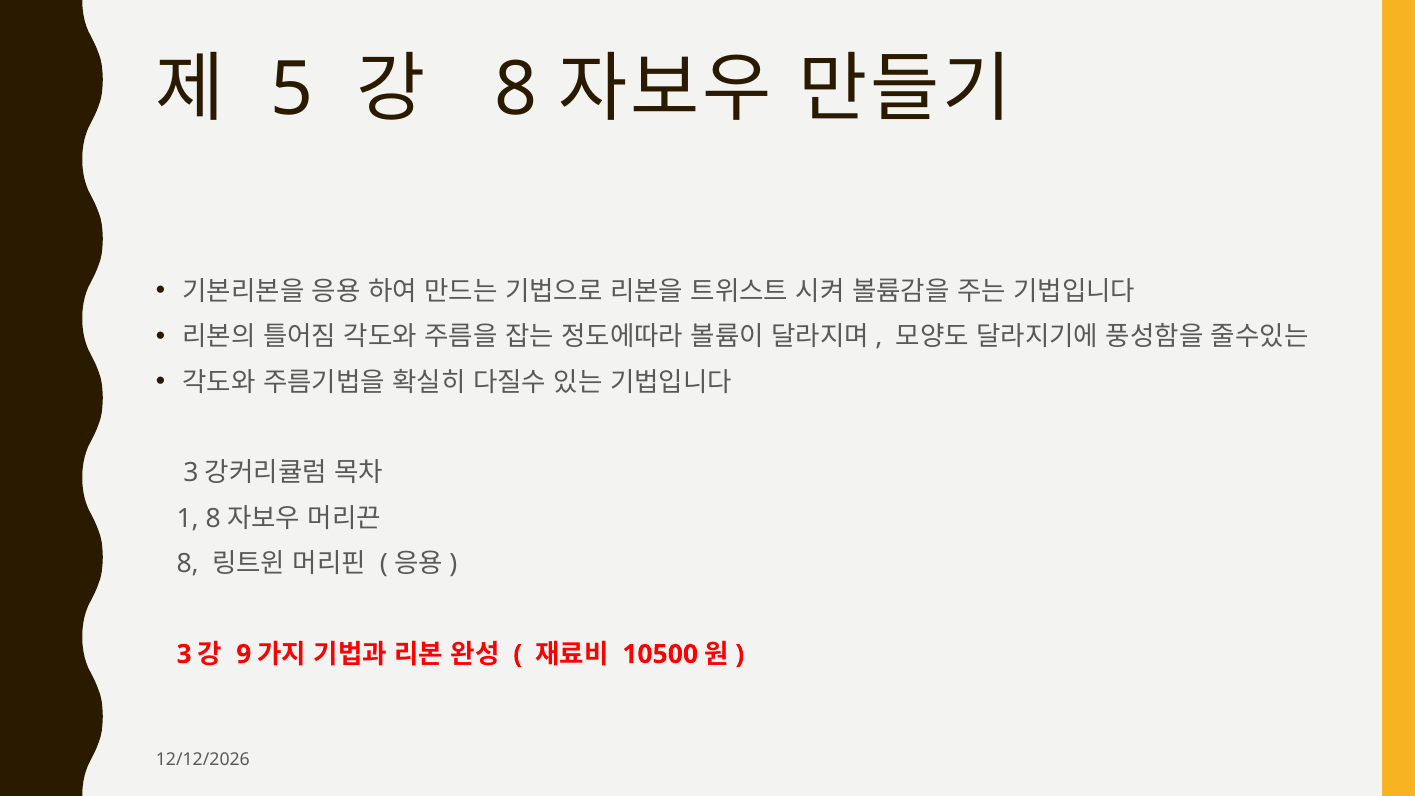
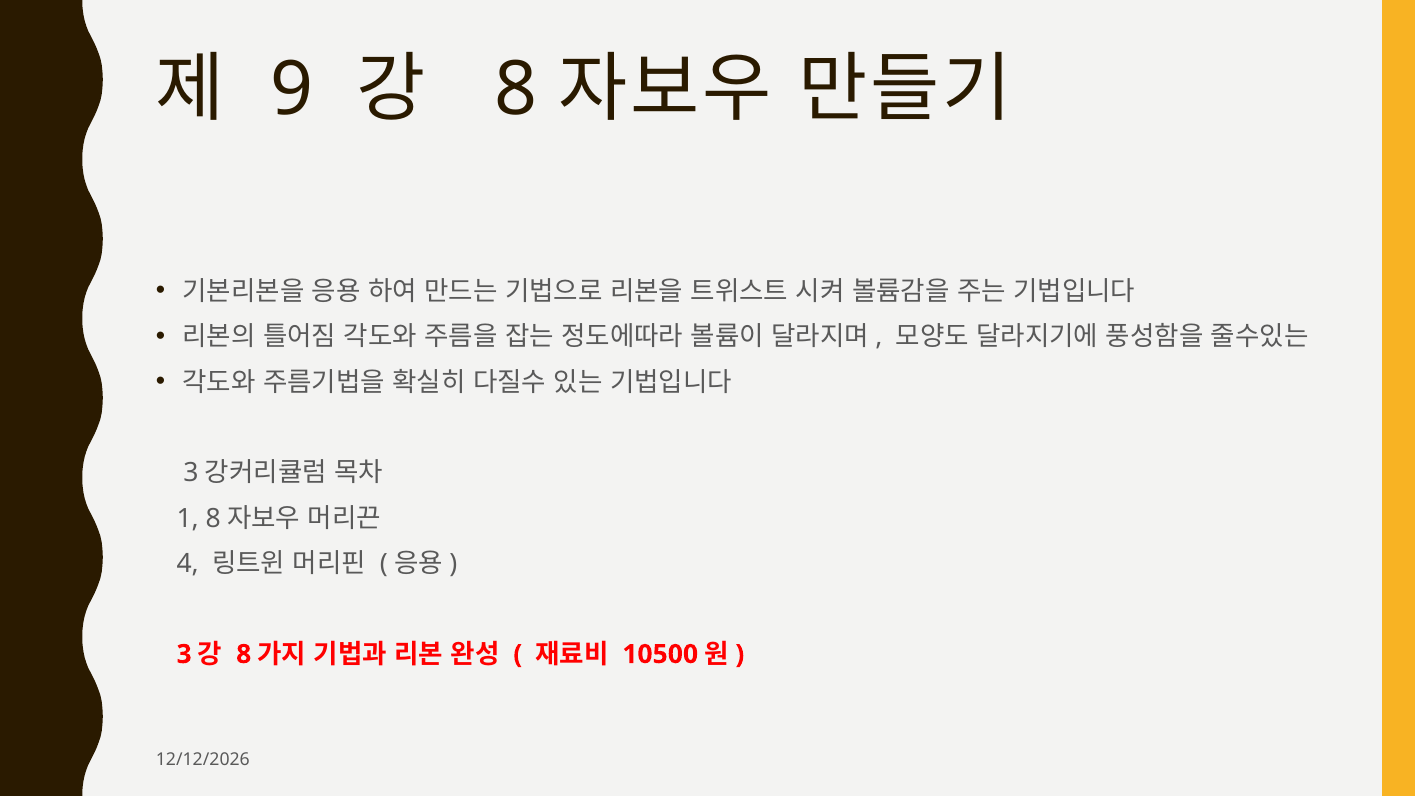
5: 5 -> 9
8 at (188, 564): 8 -> 4
9 at (244, 654): 9 -> 8
